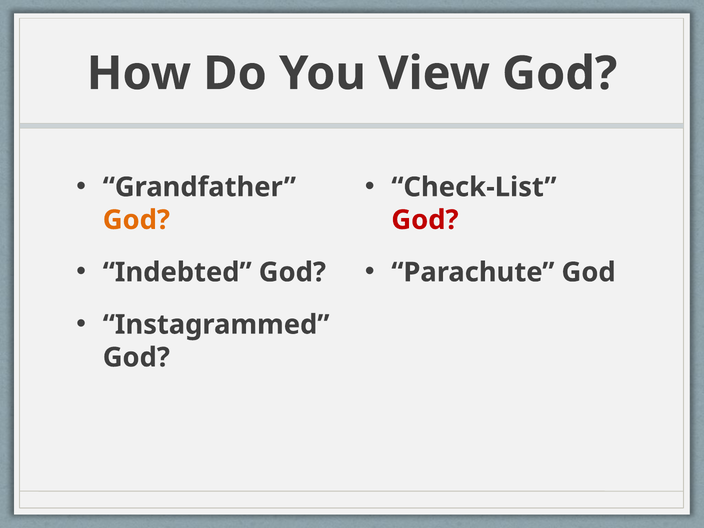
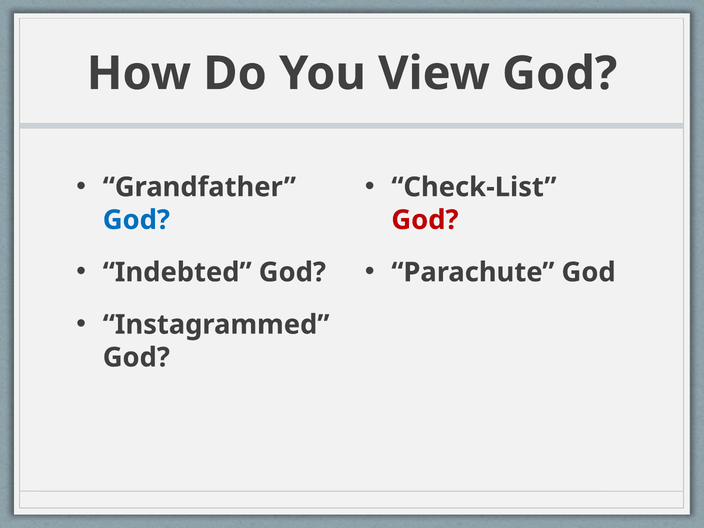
God at (136, 220) colour: orange -> blue
